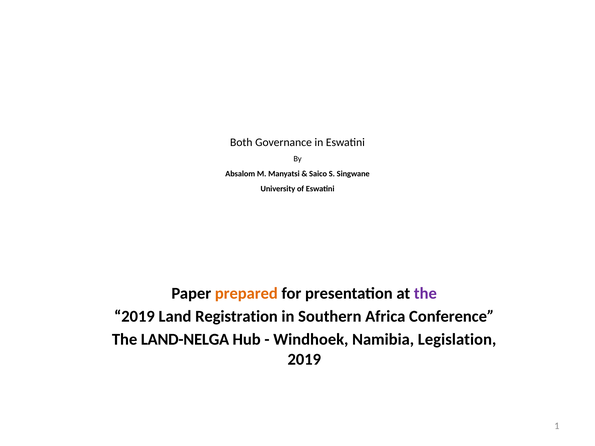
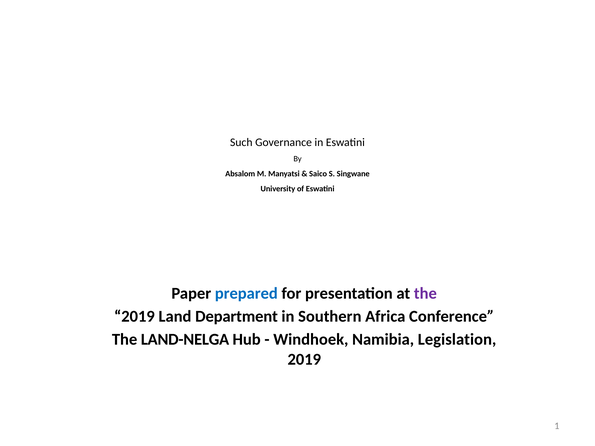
Both: Both -> Such
prepared colour: orange -> blue
Registration: Registration -> Department
